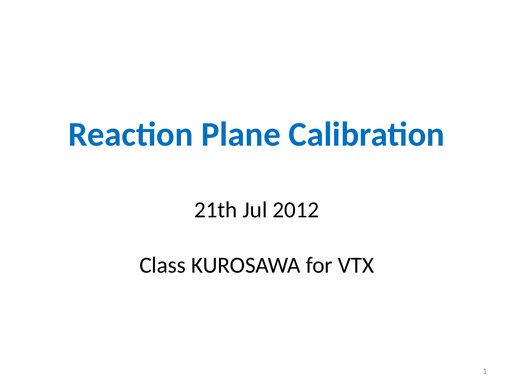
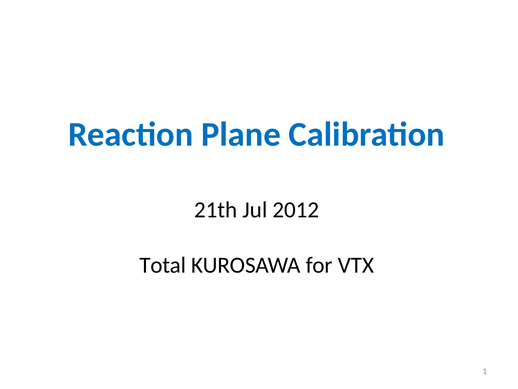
Class: Class -> Total
